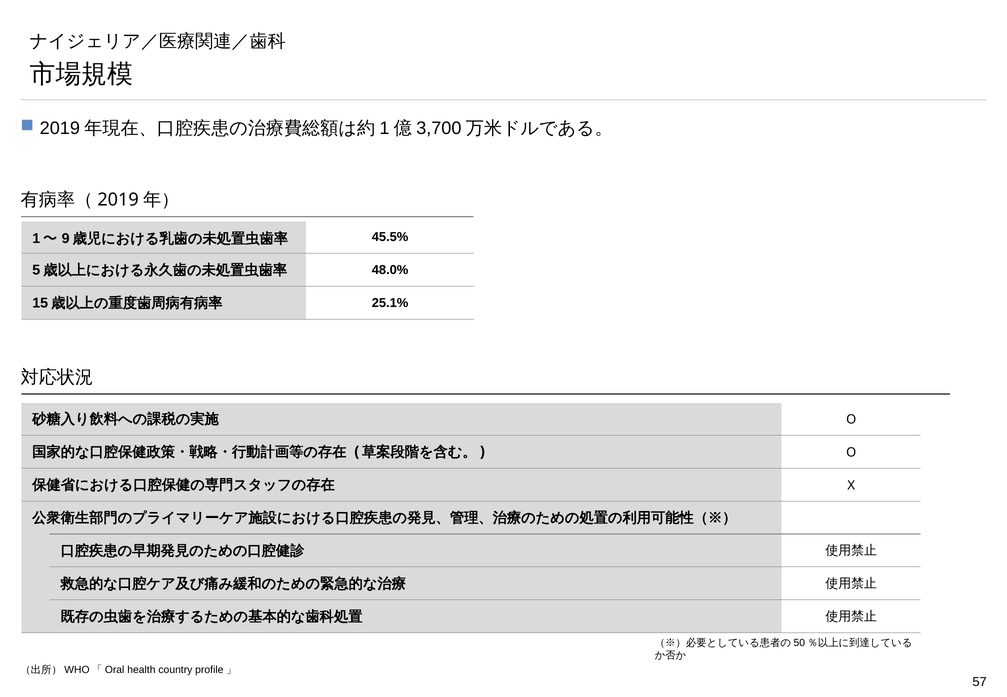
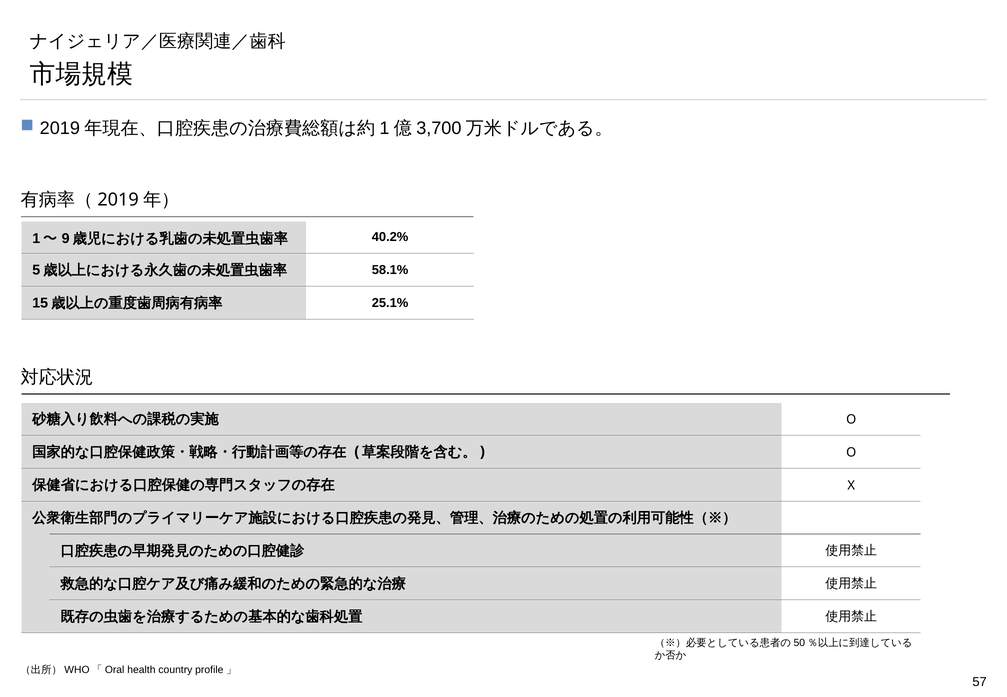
45.5%: 45.5% -> 40.2%
48.0%: 48.0% -> 58.1%
